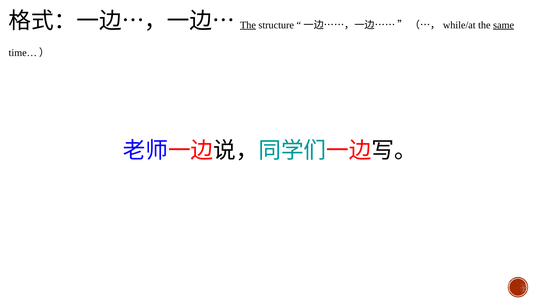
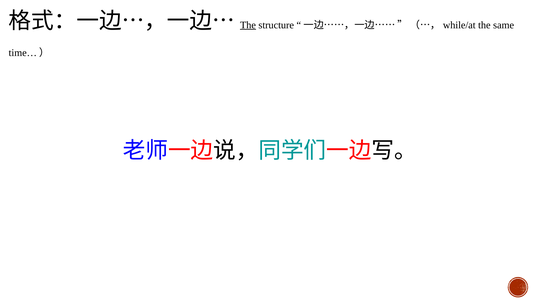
same underline: present -> none
